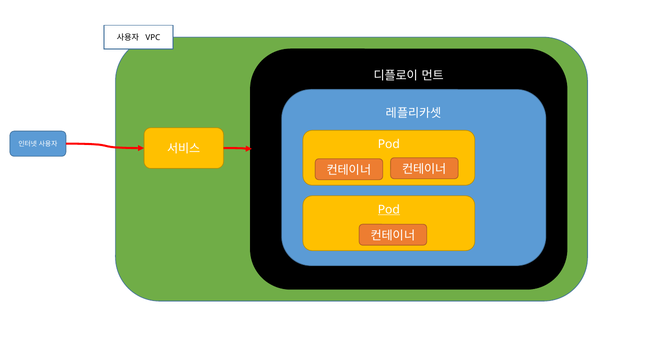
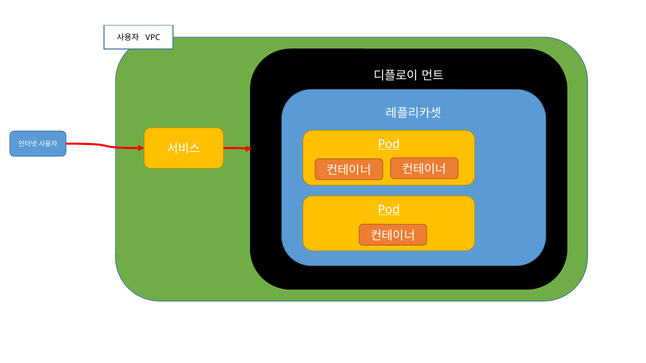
Pod at (389, 144) underline: none -> present
